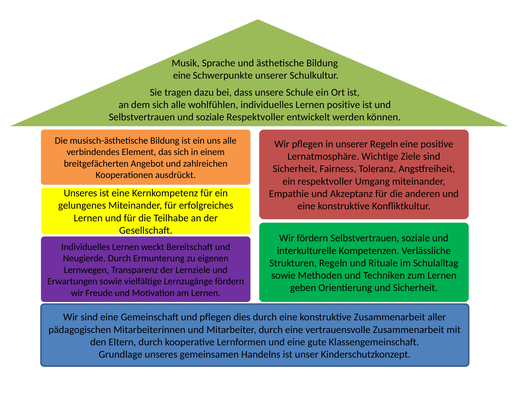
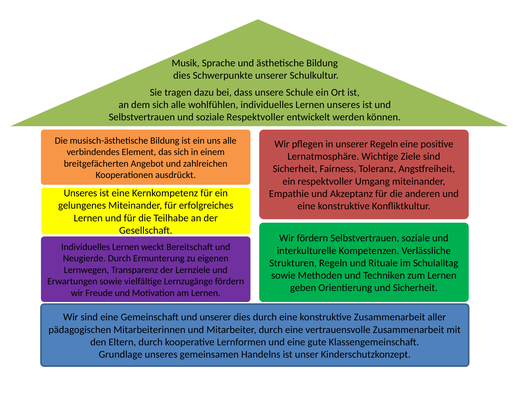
eine at (182, 76): eine -> dies
individuelles Lernen positive: positive -> unseres
und pflegen: pflegen -> unserer
